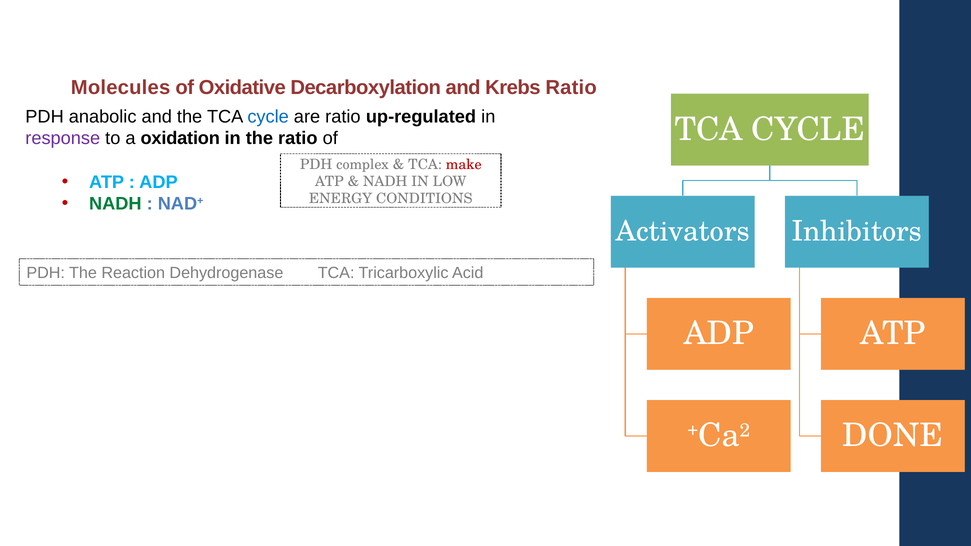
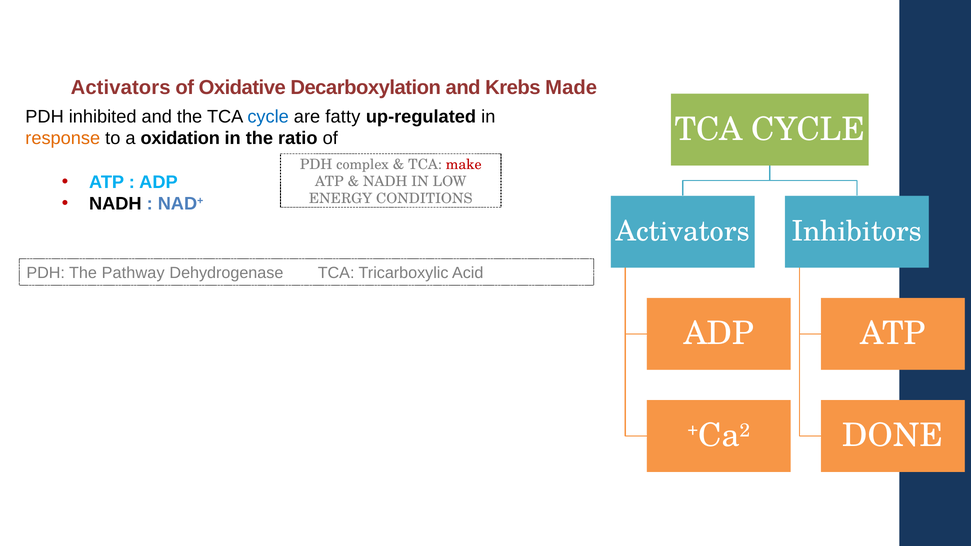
Molecules at (121, 88): Molecules -> Activators
Krebs Ratio: Ratio -> Made
anabolic: anabolic -> inhibited
are ratio: ratio -> fatty
response colour: purple -> orange
NADH at (115, 204) colour: green -> black
Reaction: Reaction -> Pathway
